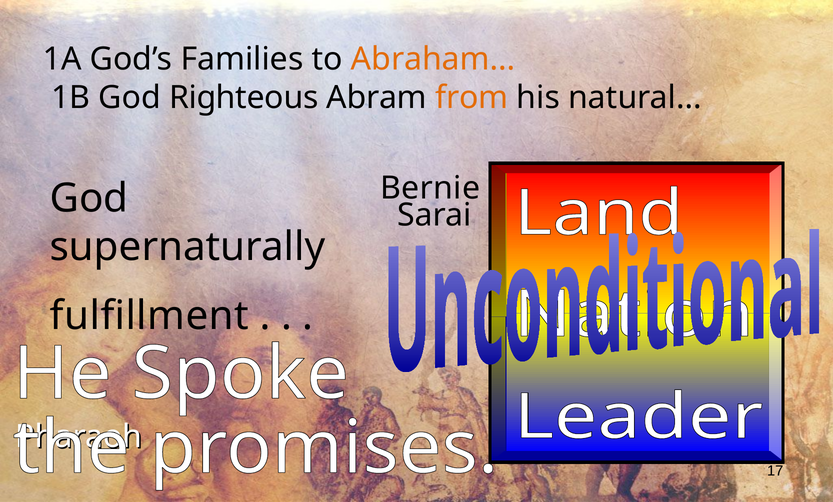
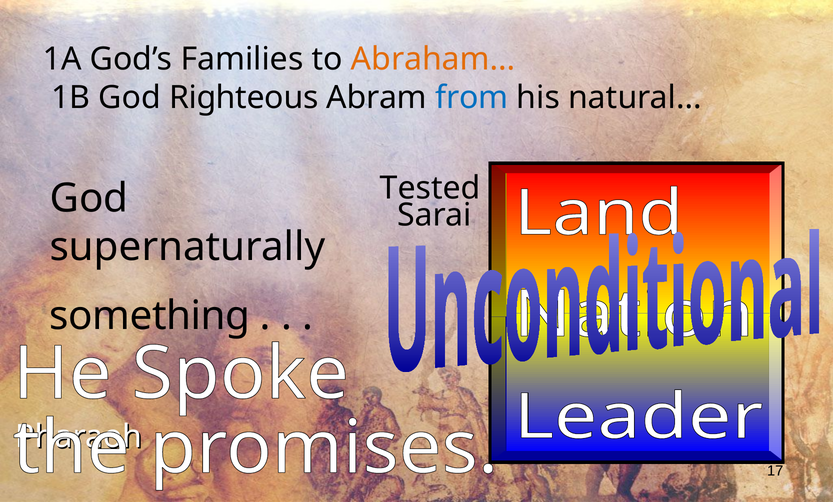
from colour: orange -> blue
Bernie: Bernie -> Tested
fulfillment: fulfillment -> something
